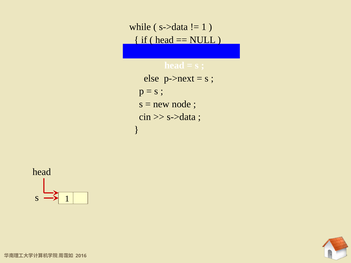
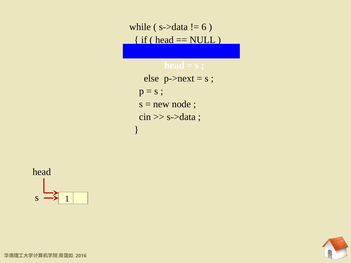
1 at (204, 27): 1 -> 6
